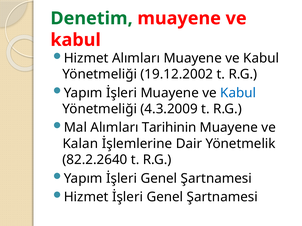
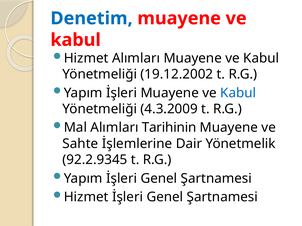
Denetim colour: green -> blue
Kalan: Kalan -> Sahte
82.2.2640: 82.2.2640 -> 92.2.9345
